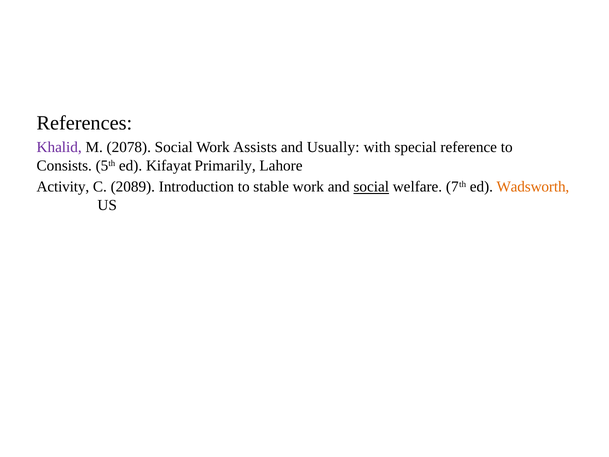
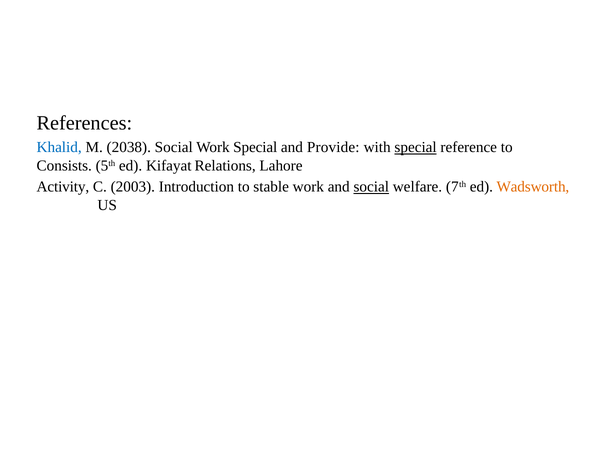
Khalid colour: purple -> blue
2078: 2078 -> 2038
Work Assists: Assists -> Special
Usually: Usually -> Provide
special at (416, 147) underline: none -> present
Primarily: Primarily -> Relations
2089: 2089 -> 2003
